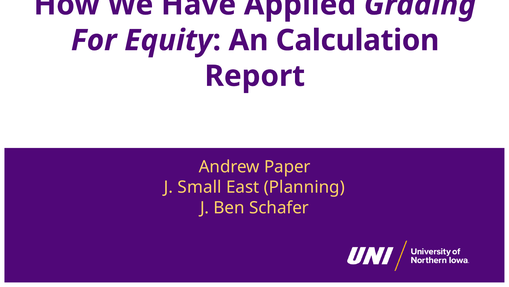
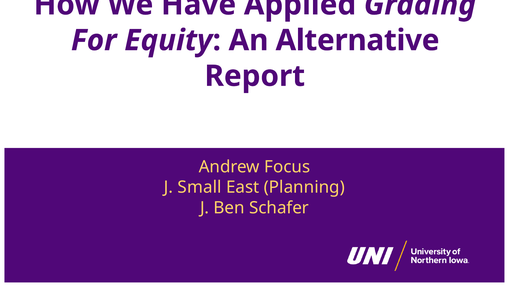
Calculation: Calculation -> Alternative
Paper: Paper -> Focus
